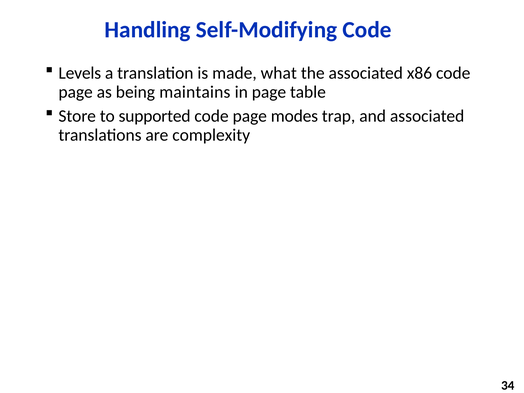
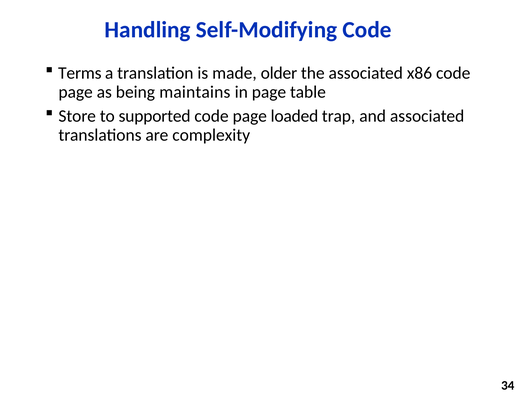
Levels: Levels -> Terms
what: what -> older
modes: modes -> loaded
